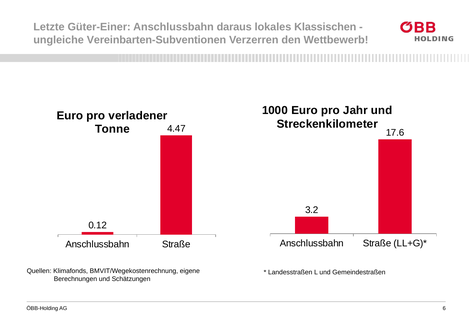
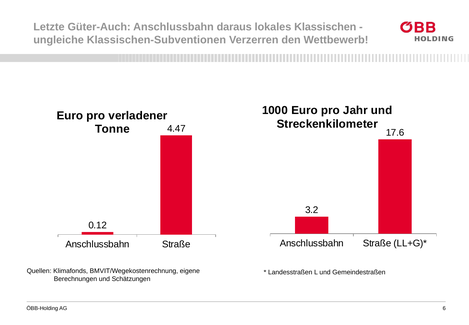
Güter-Einer: Güter-Einer -> Güter-Auch
Vereinbarten-Subventionen: Vereinbarten-Subventionen -> Klassischen-Subventionen
